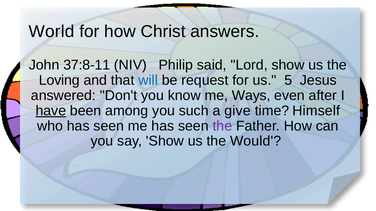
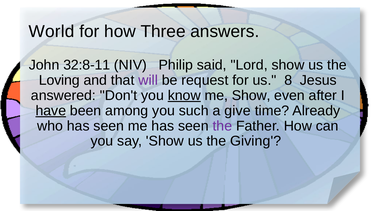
Christ: Christ -> Three
37:8-11: 37:8-11 -> 32:8-11
will colour: blue -> purple
5: 5 -> 8
know underline: none -> present
me Ways: Ways -> Show
Himself: Himself -> Already
Would: Would -> Giving
